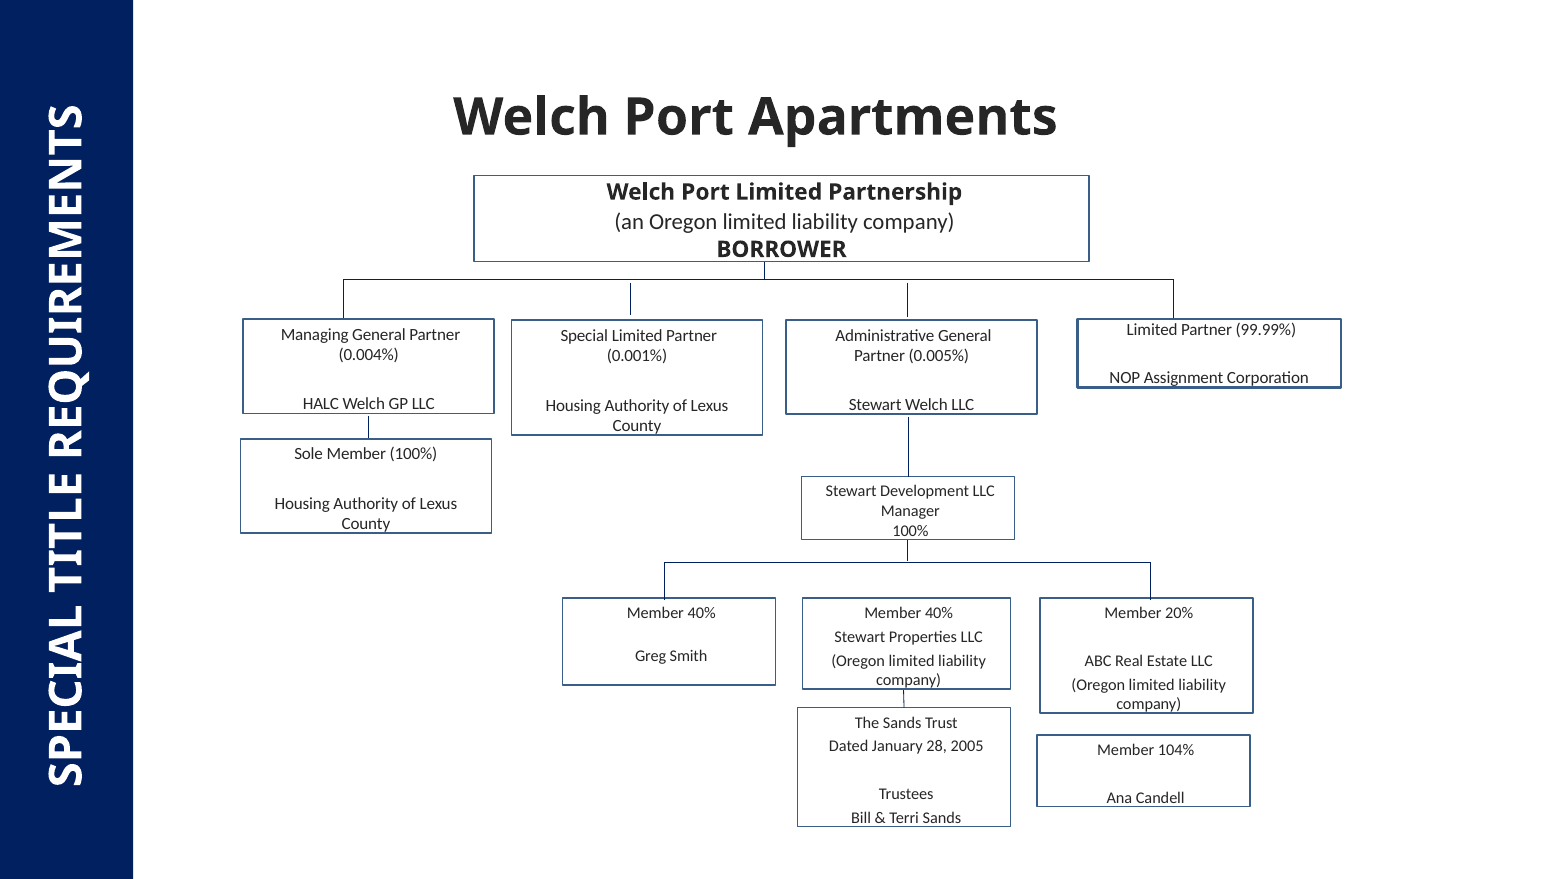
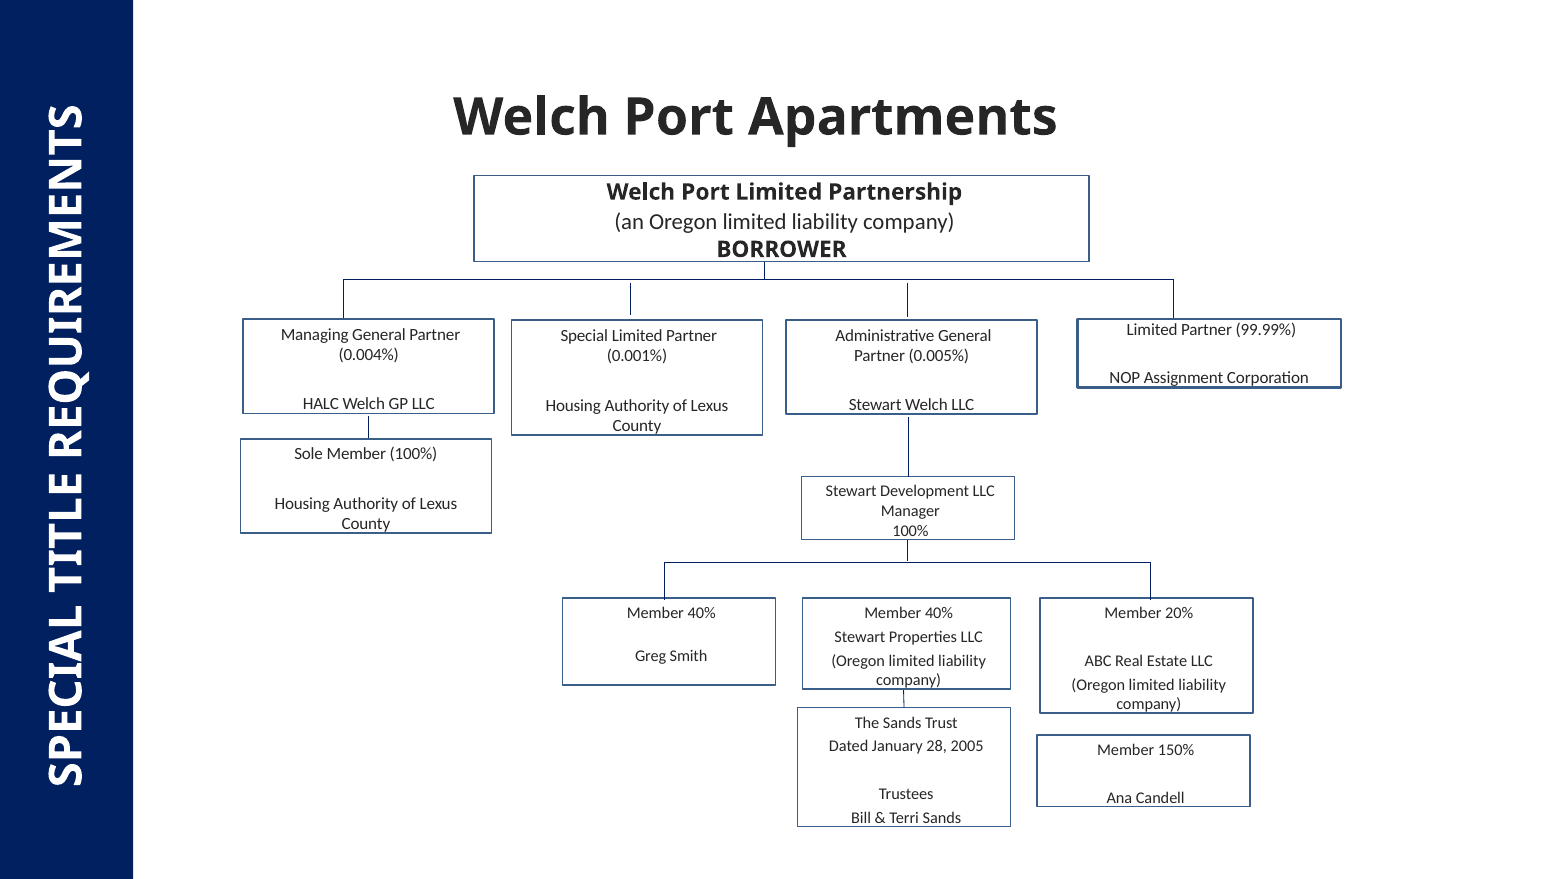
104%: 104% -> 150%
